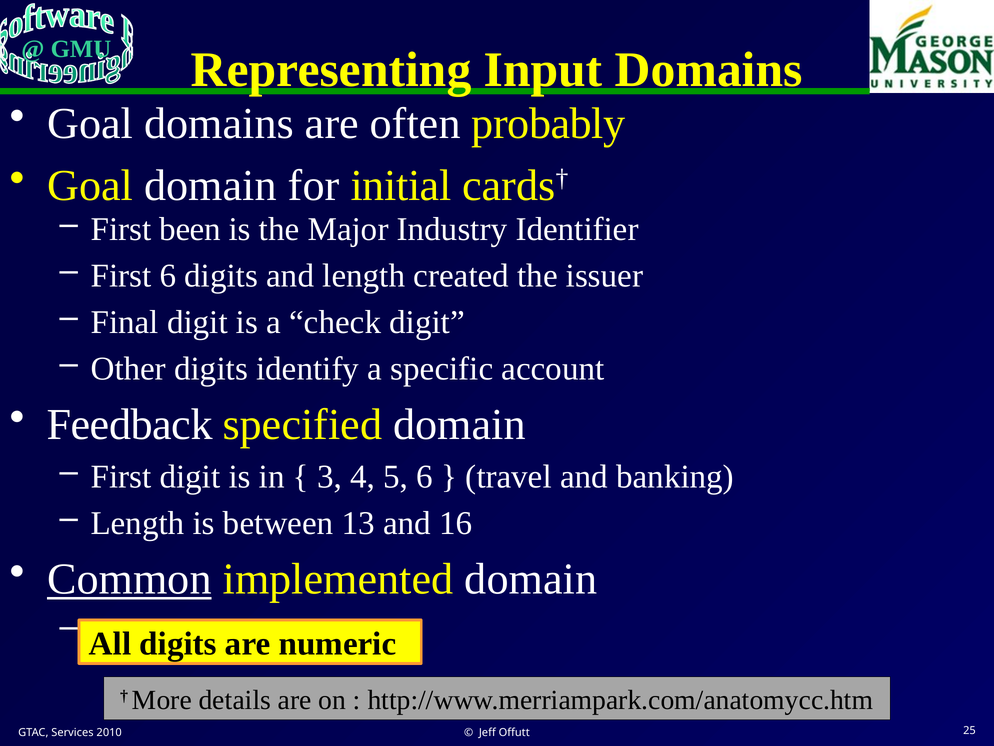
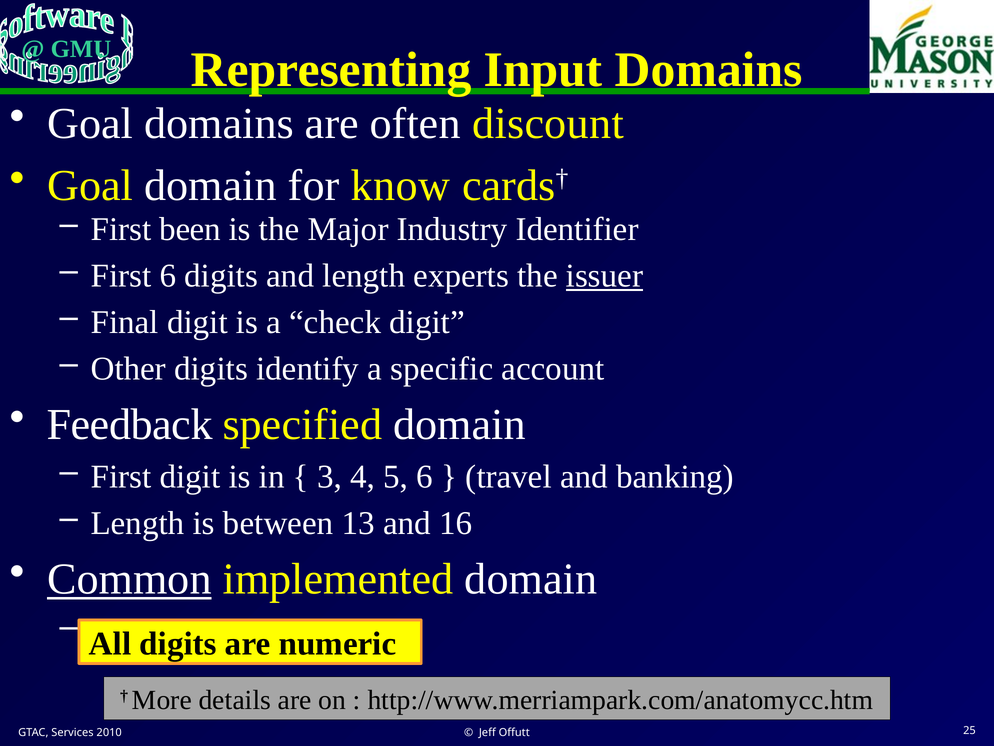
probably: probably -> discount
initial: initial -> know
created: created -> experts
issuer underline: none -> present
